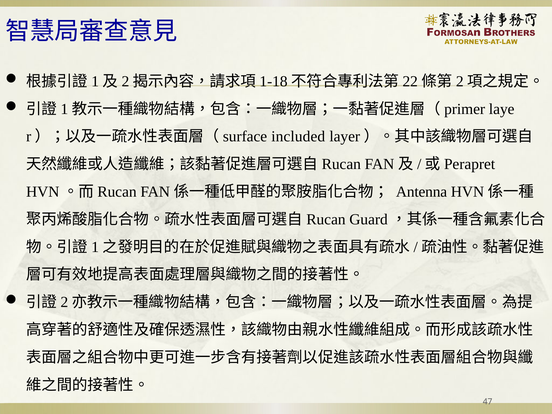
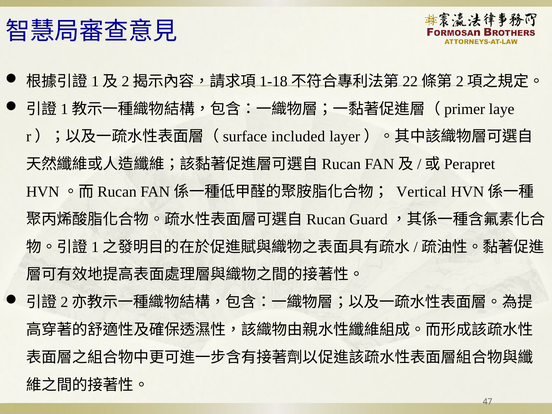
Antenna: Antenna -> Vertical
